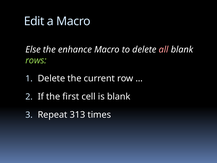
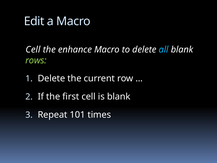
Else at (33, 49): Else -> Cell
all colour: pink -> light blue
313: 313 -> 101
